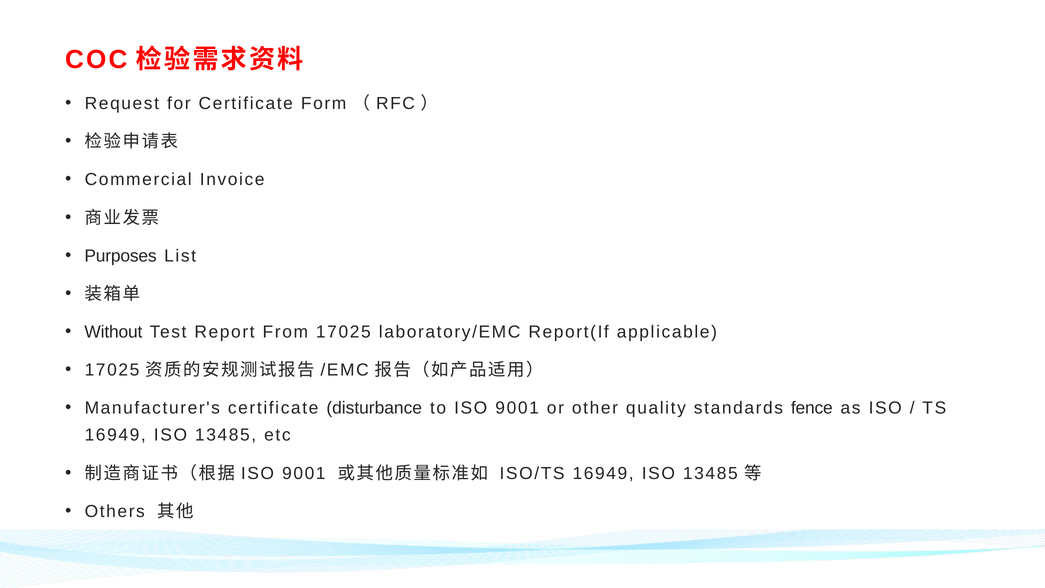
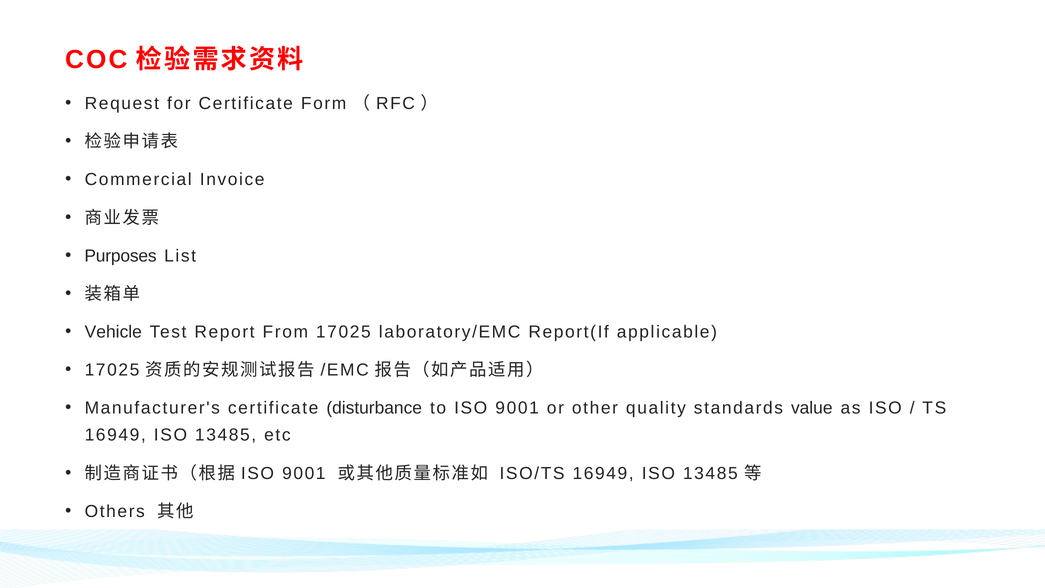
Without: Without -> Vehicle
fence: fence -> value
